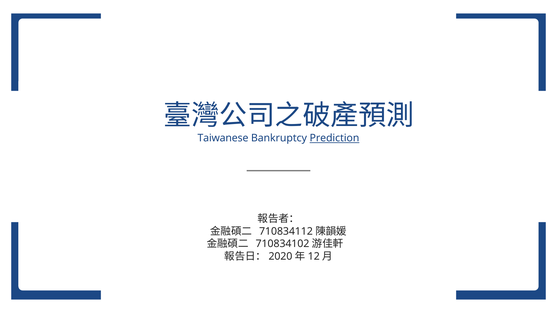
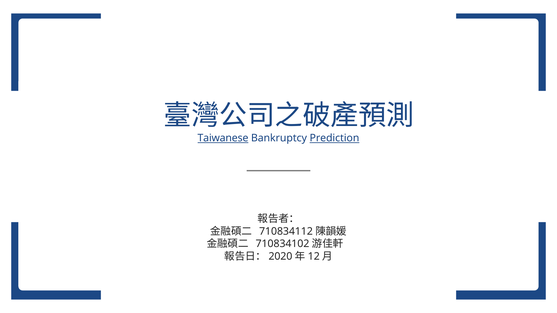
Taiwanese underline: none -> present
